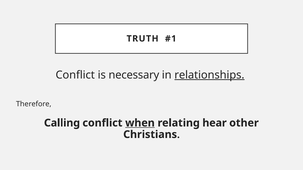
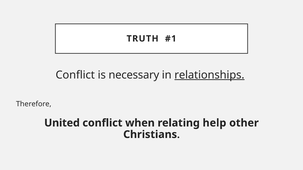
Calling: Calling -> United
when underline: present -> none
hear: hear -> help
